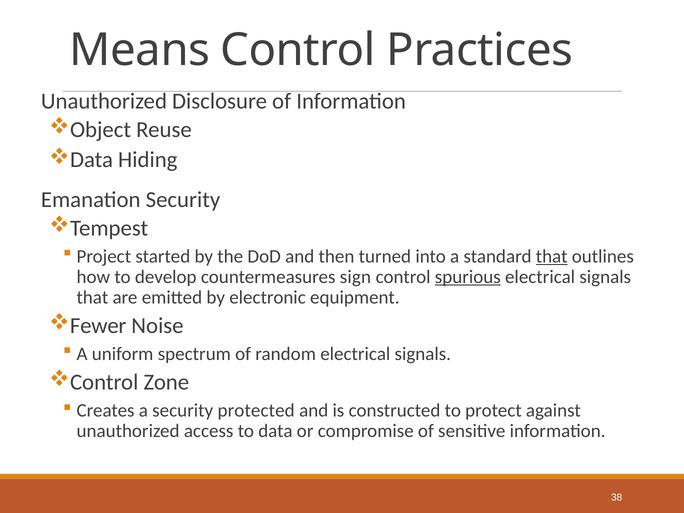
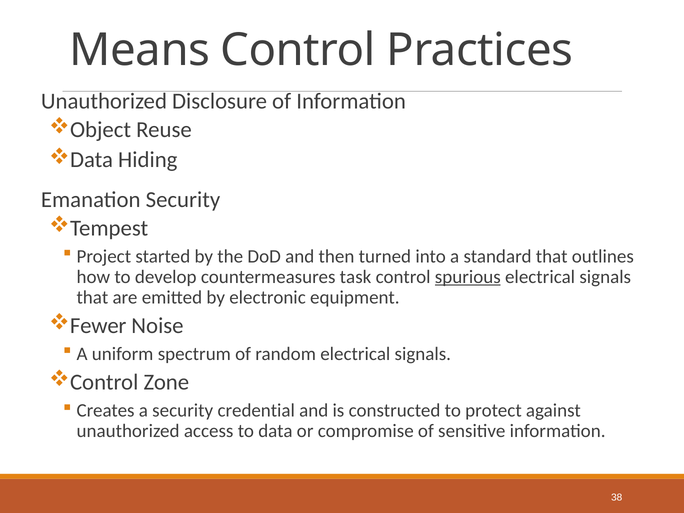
that at (552, 256) underline: present -> none
sign: sign -> task
protected: protected -> credential
